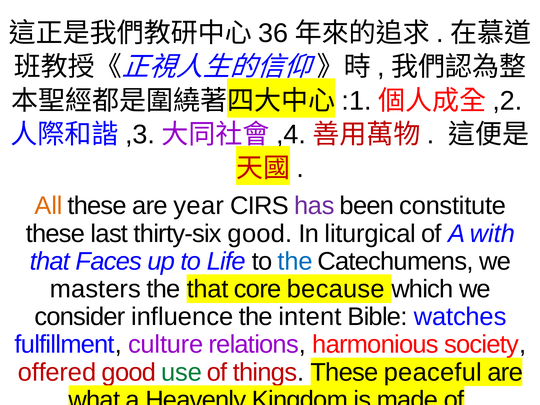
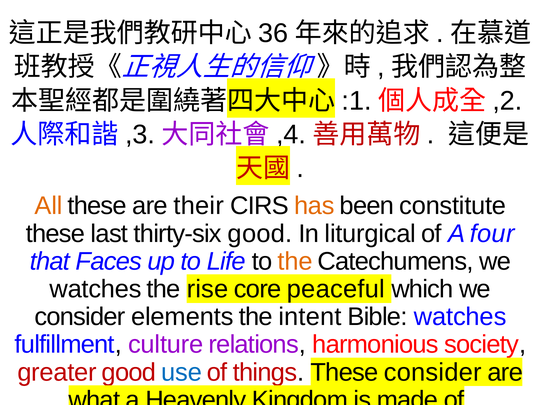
year: year -> their
has colour: purple -> orange
with: with -> four
the at (295, 261) colour: blue -> orange
masters at (95, 289): masters -> watches
the that: that -> rise
because: because -> peaceful
influence: influence -> elements
offered: offered -> greater
use colour: green -> blue
These peaceful: peaceful -> consider
